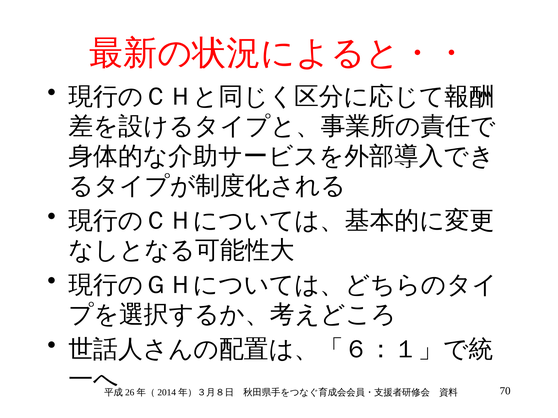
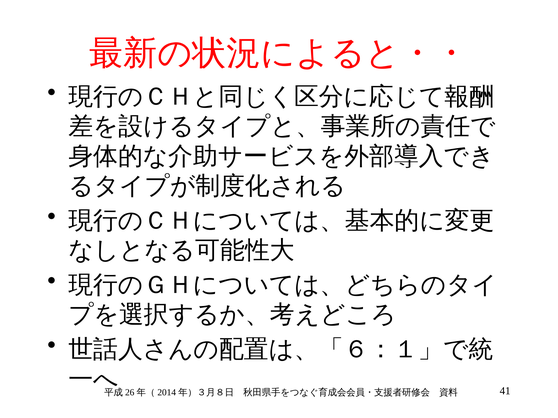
70: 70 -> 41
